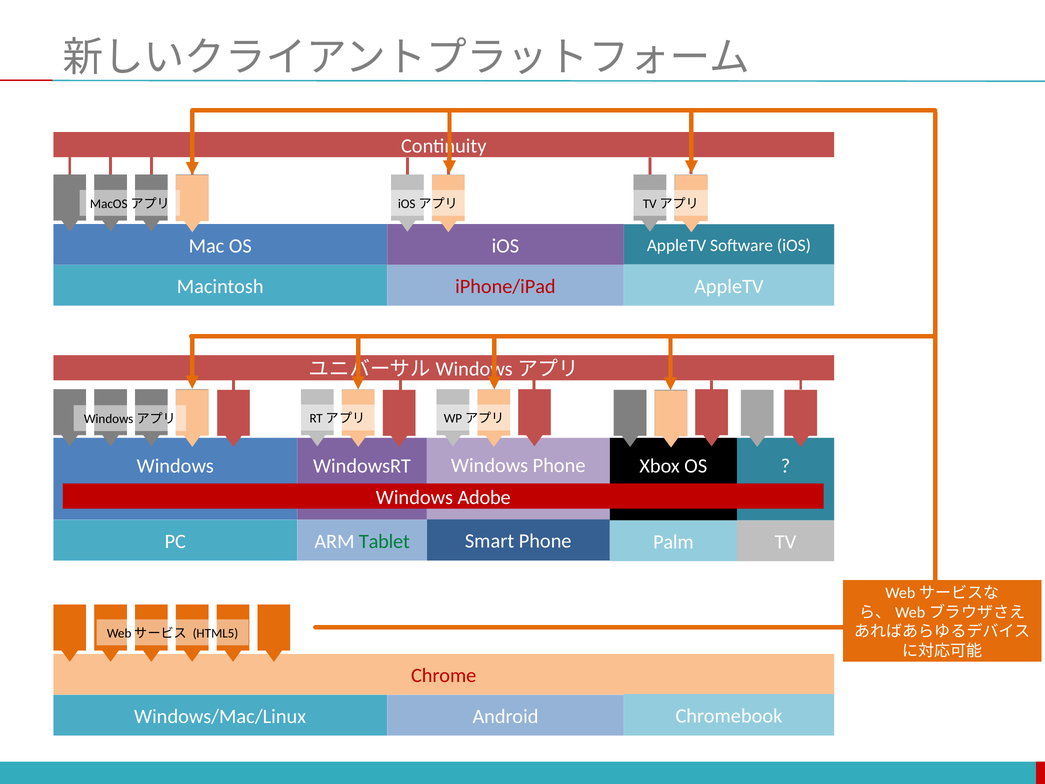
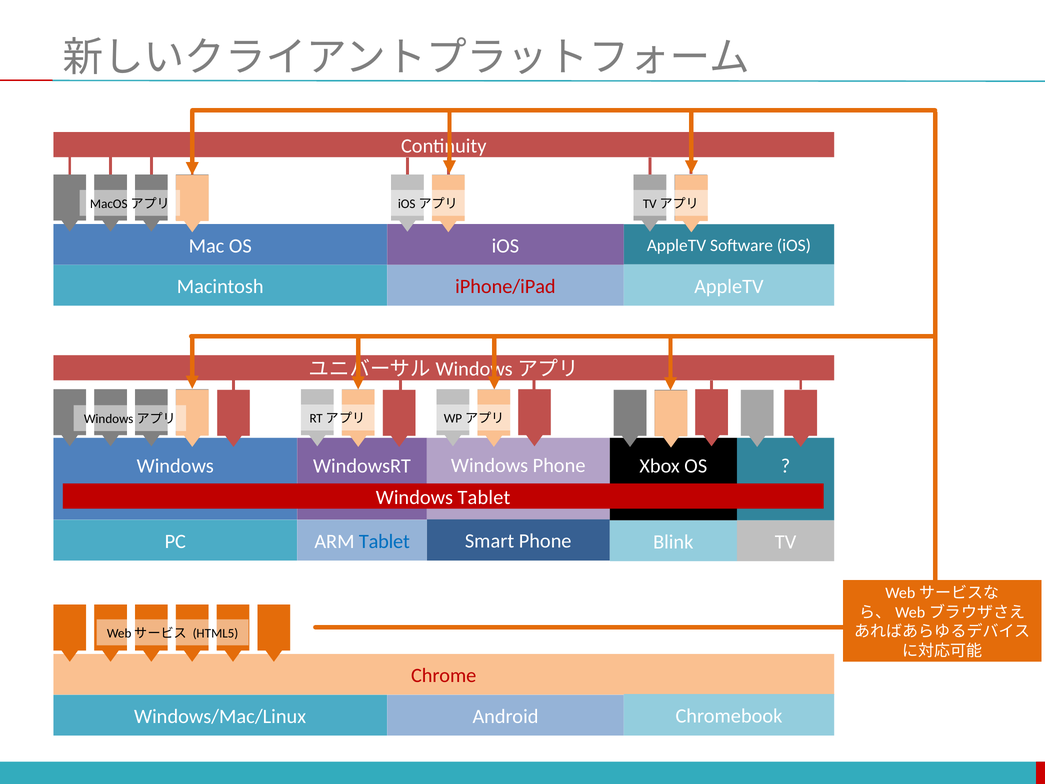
Windows Adobe: Adobe -> Tablet
Tablet at (384, 541) colour: green -> blue
Palm: Palm -> Blink
